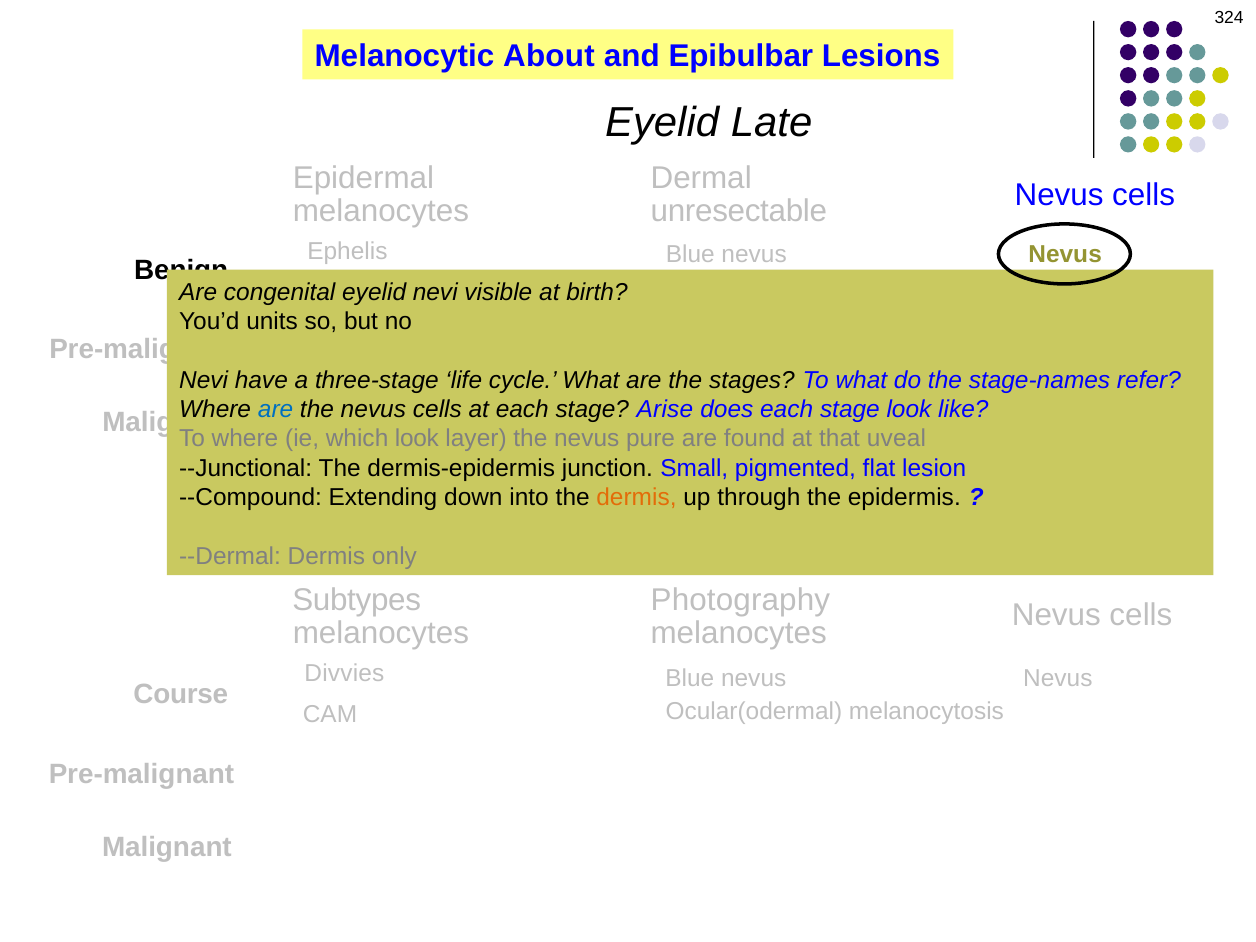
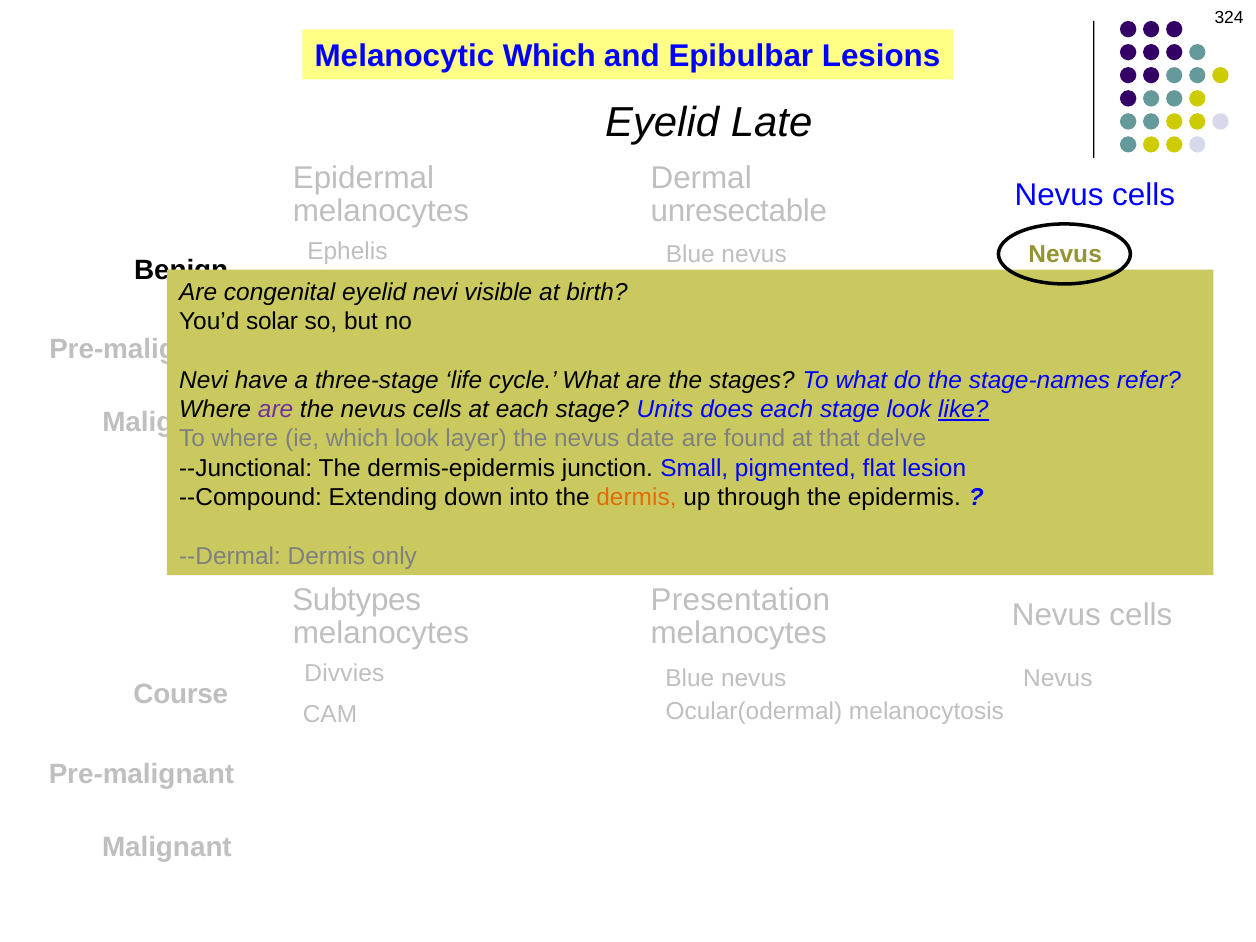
Melanocytic About: About -> Which
units: units -> solar
are at (276, 409) colour: blue -> purple
Arise: Arise -> Units
like underline: none -> present
pure: pure -> date
uveal: uveal -> delve
Photography: Photography -> Presentation
